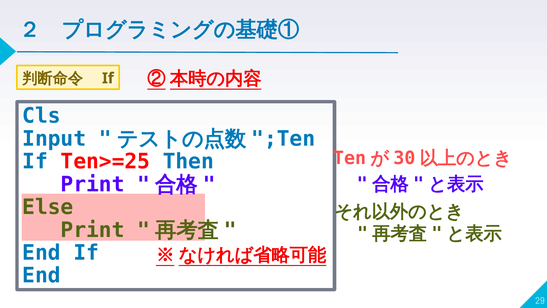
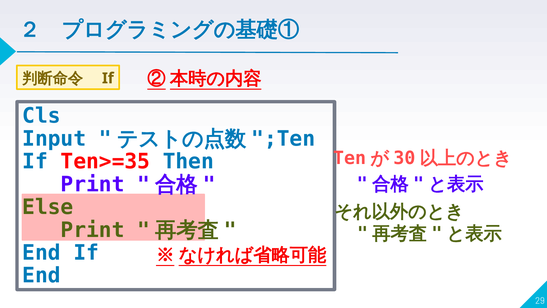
Ten>=25: Ten>=25 -> Ten>=35
